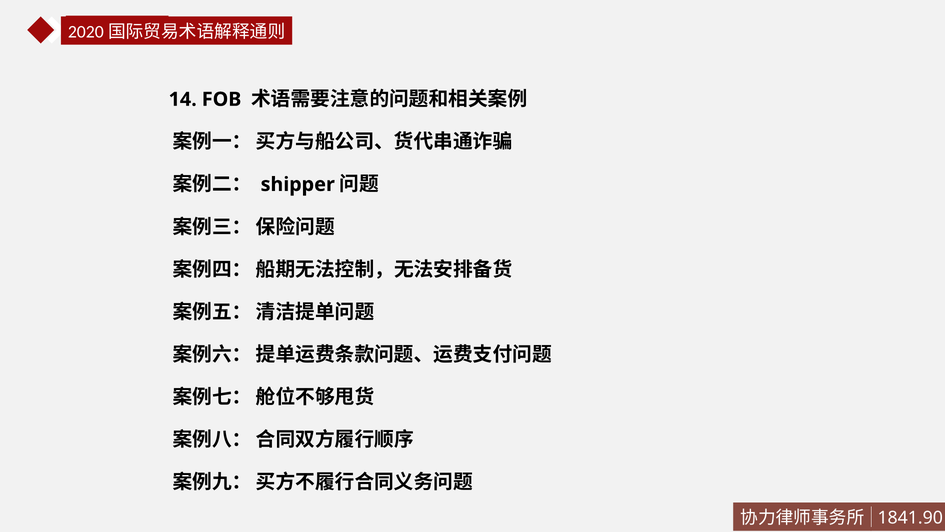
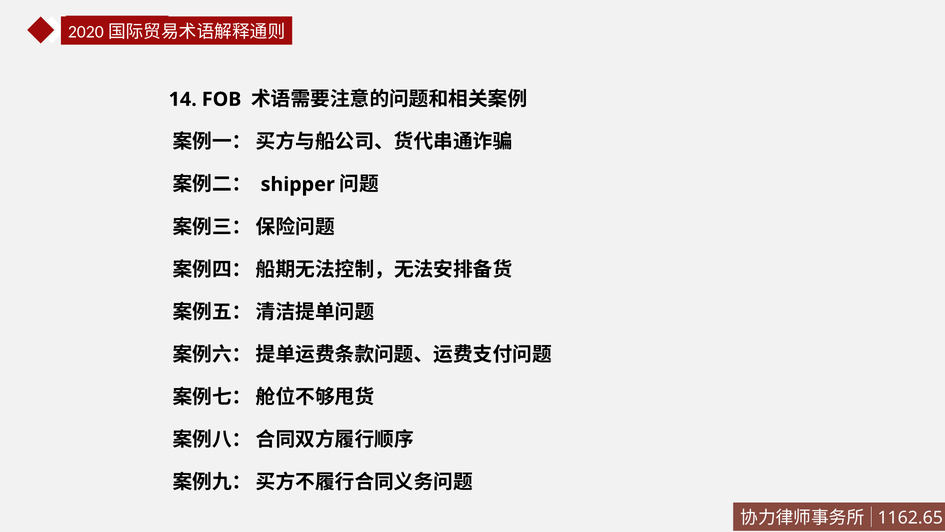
1841.90: 1841.90 -> 1162.65
